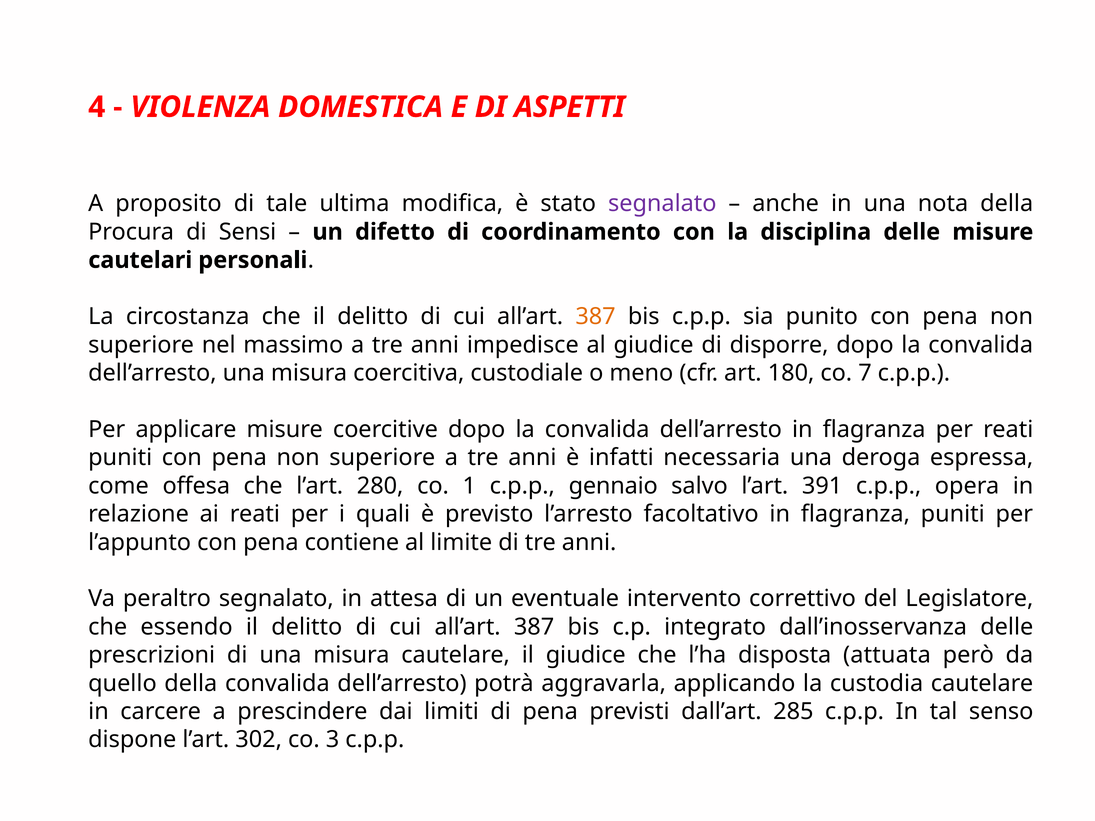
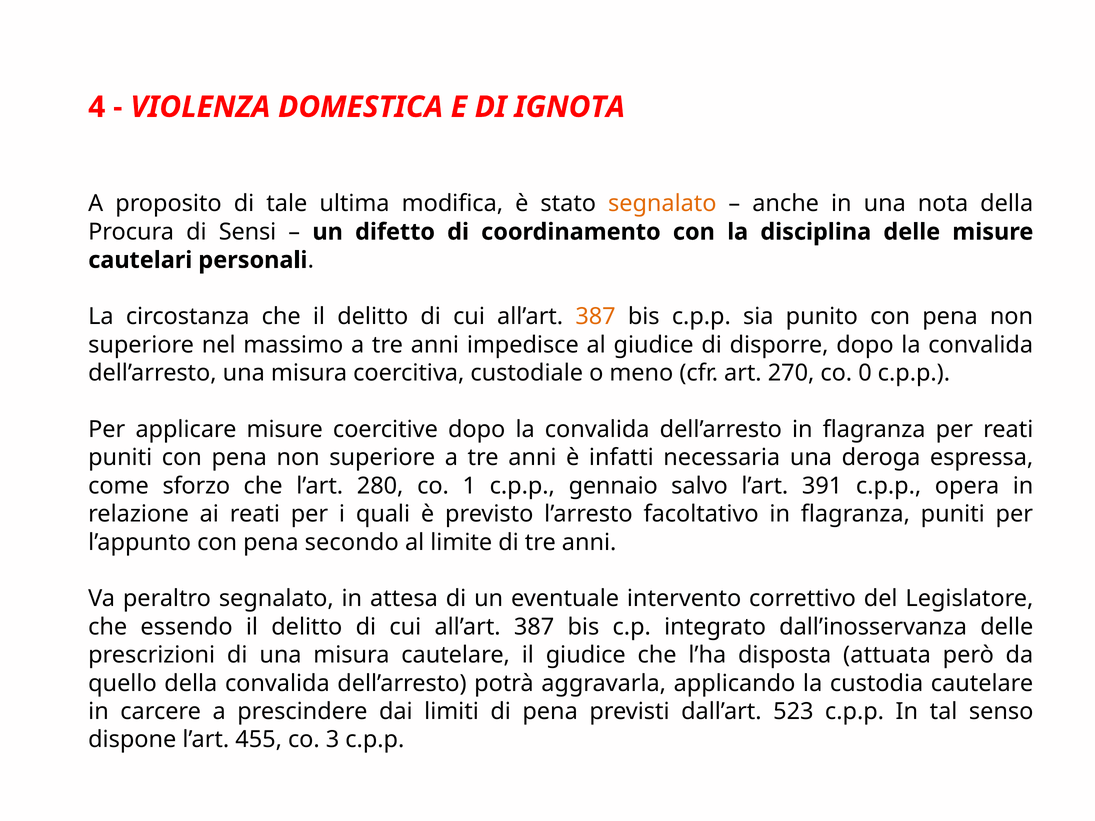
ASPETTI: ASPETTI -> IGNOTA
segnalato at (662, 204) colour: purple -> orange
180: 180 -> 270
7: 7 -> 0
offesa: offesa -> sforzo
contiene: contiene -> secondo
285: 285 -> 523
302: 302 -> 455
